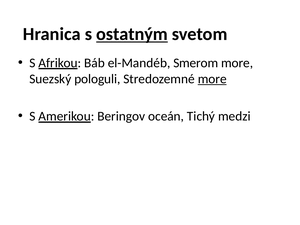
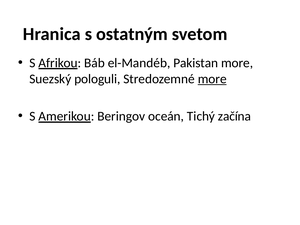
ostatným underline: present -> none
Smerom: Smerom -> Pakistan
medzi: medzi -> začína
